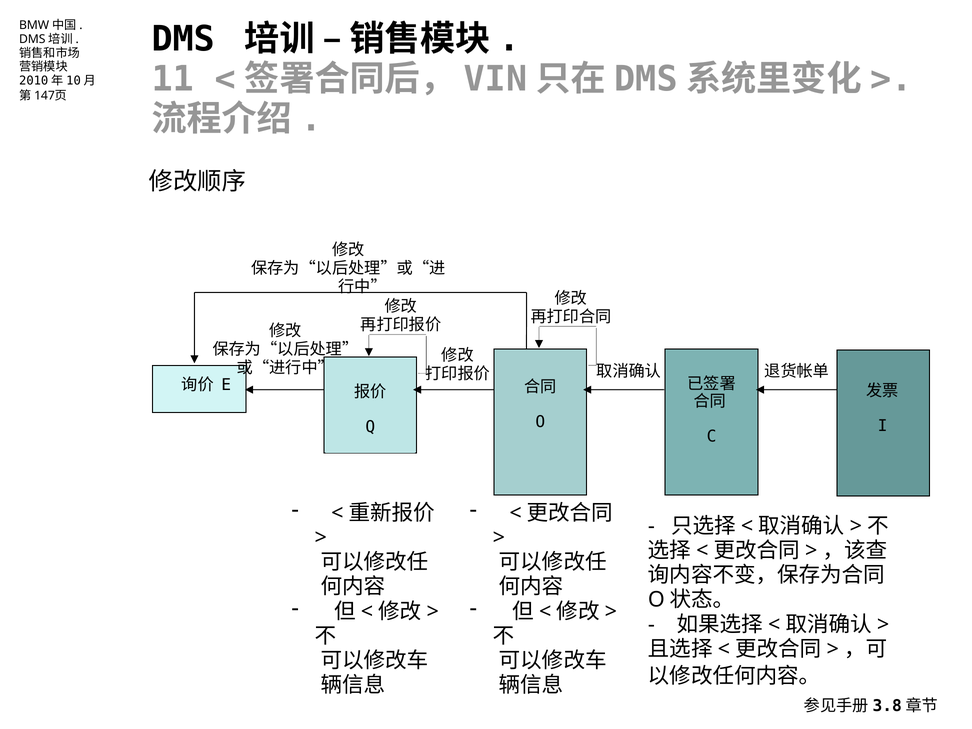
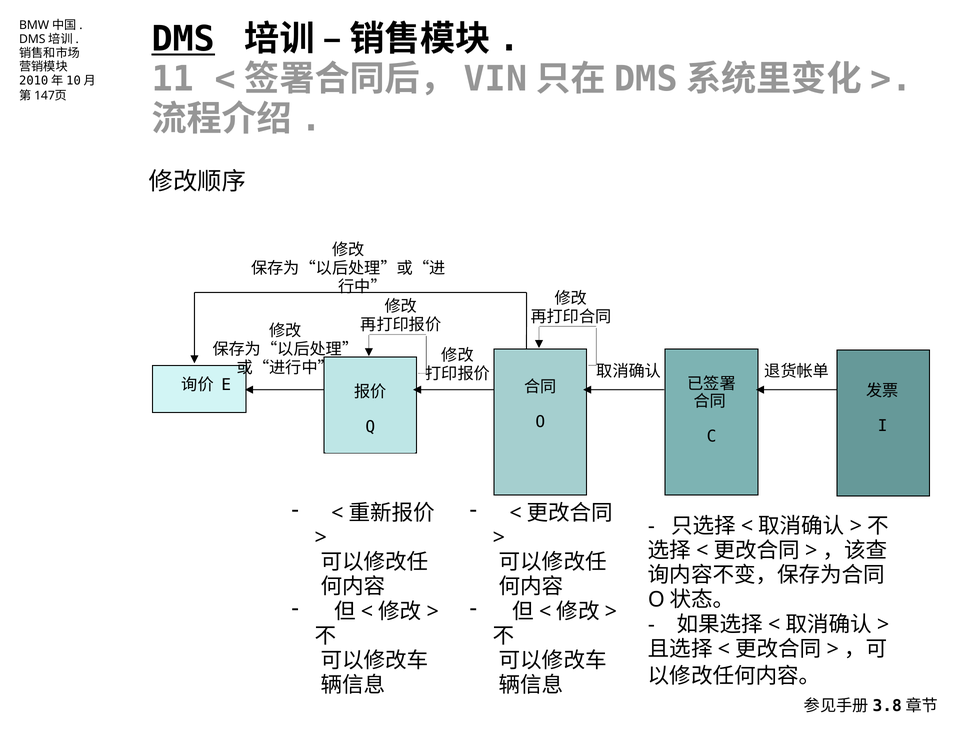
DMS underline: none -> present
